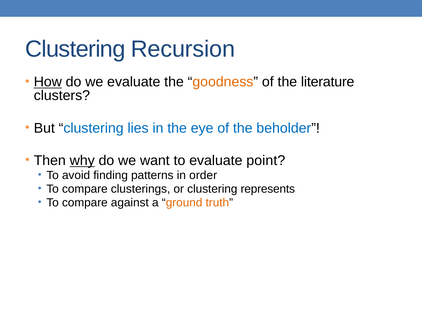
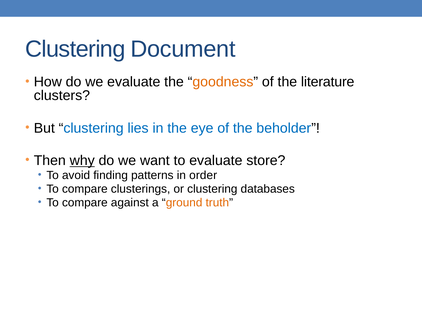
Recursion: Recursion -> Document
How underline: present -> none
point: point -> store
represents: represents -> databases
